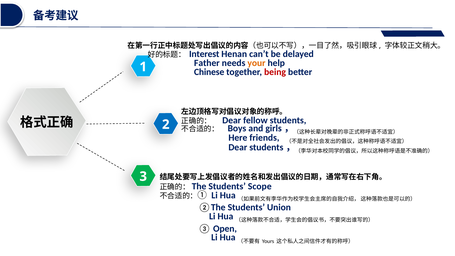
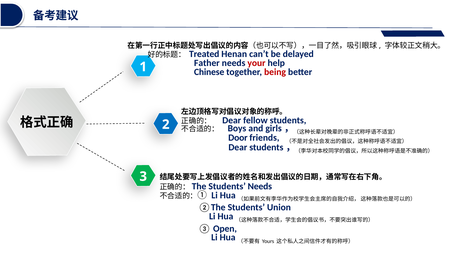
Interest: Interest -> Treated
your colour: orange -> red
Here: Here -> Door
Students Scope: Scope -> Needs
